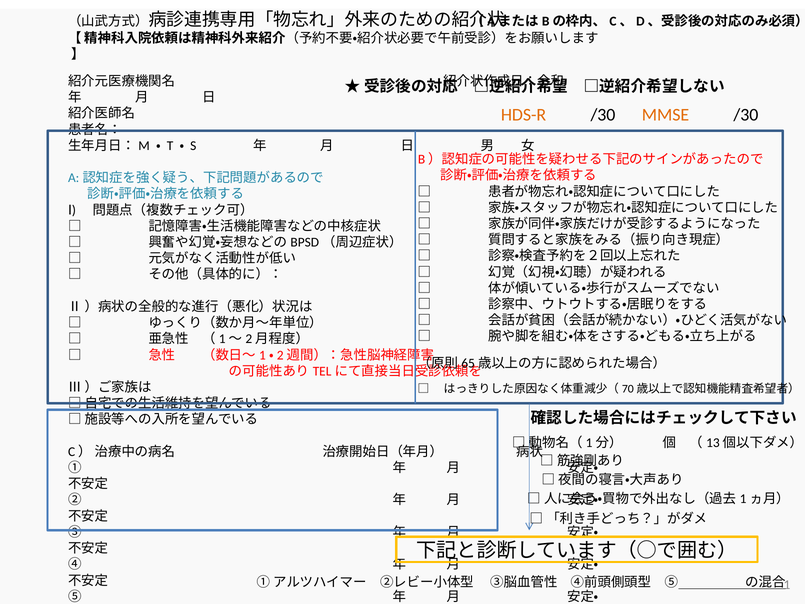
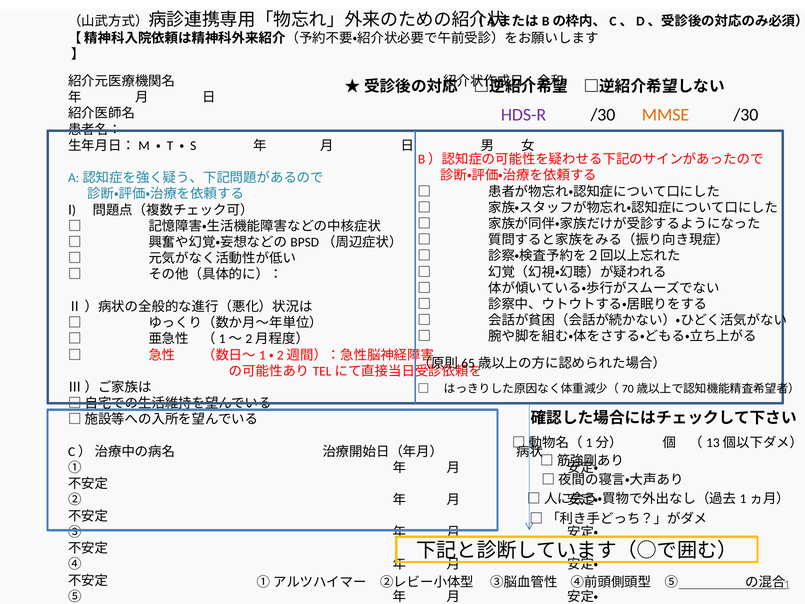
HDS-R colour: orange -> purple
